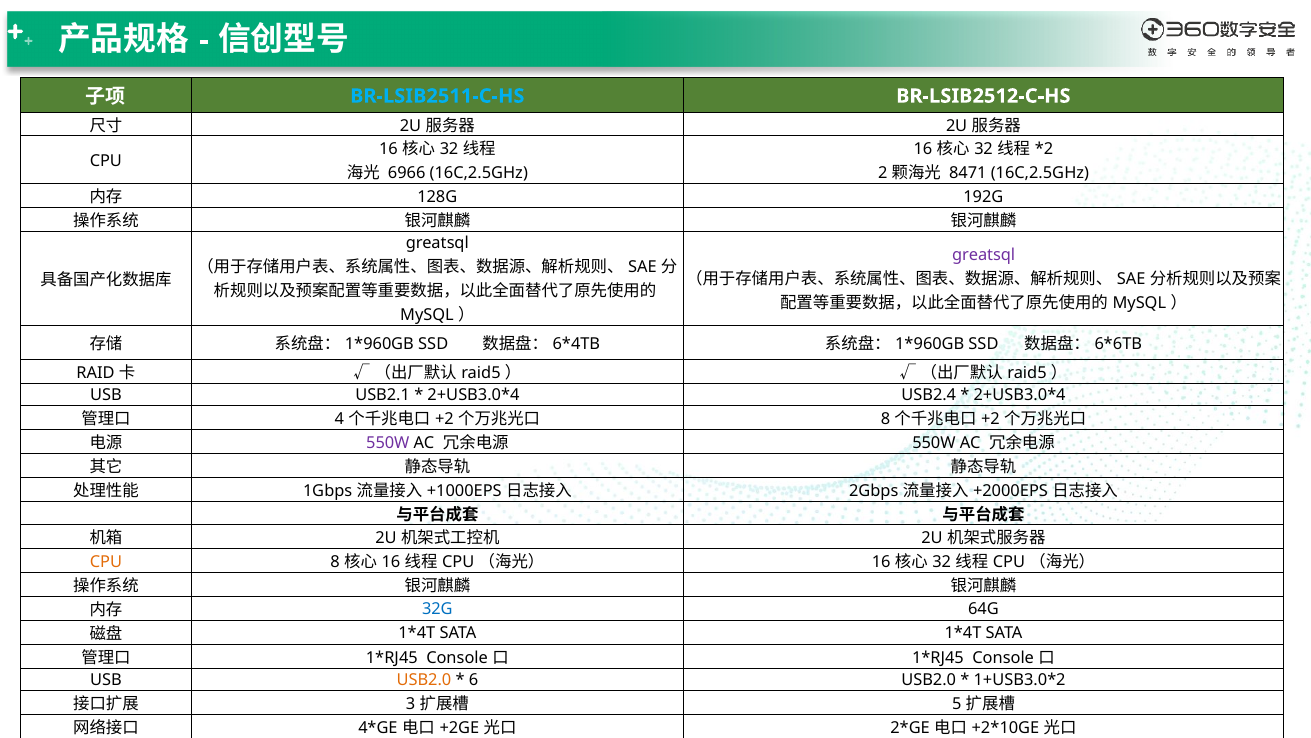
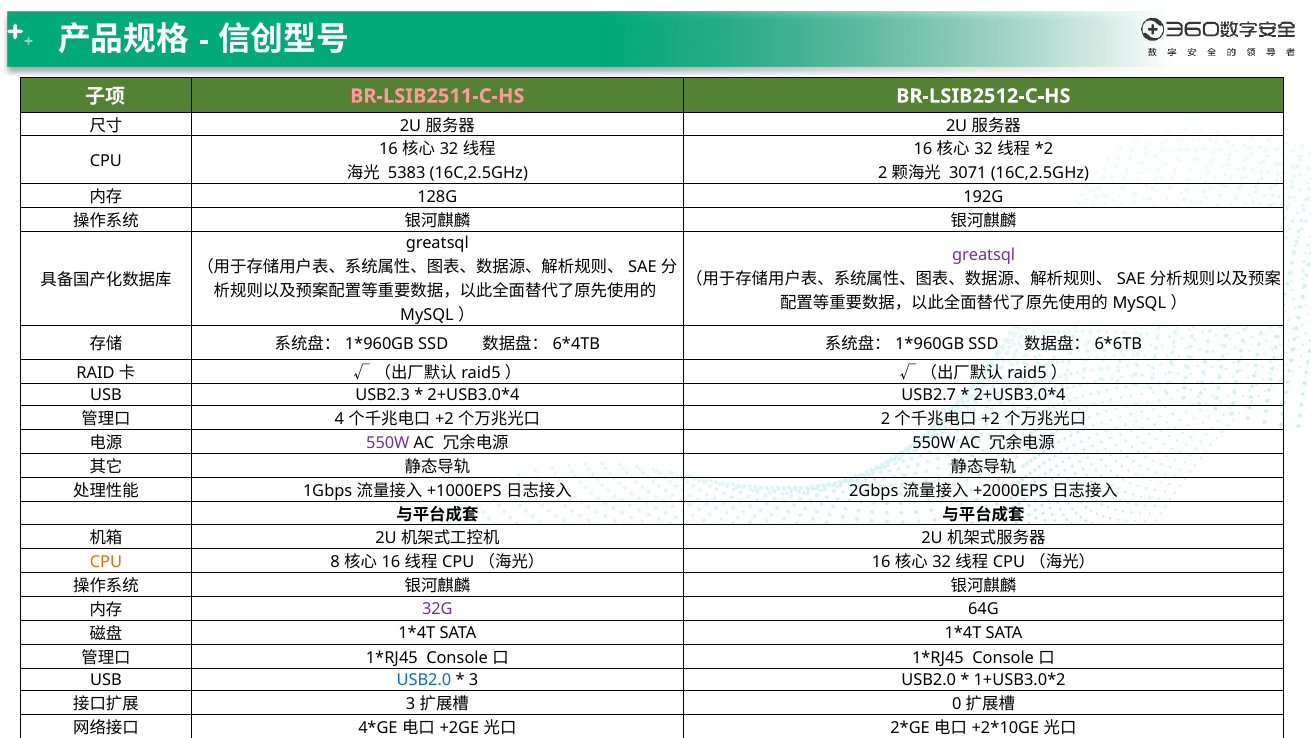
BR-LSIB2511-C-HS colour: light blue -> pink
6966: 6966 -> 5383
8471: 8471 -> 3071
USB2.1: USB2.1 -> USB2.3
USB2.4: USB2.4 -> USB2.7
8 at (885, 419): 8 -> 2
32G colour: blue -> purple
USB2.0 at (424, 680) colour: orange -> blue
6 at (473, 680): 6 -> 3
5: 5 -> 0
